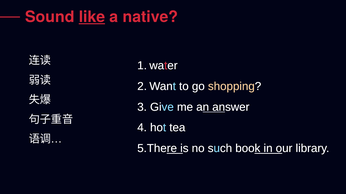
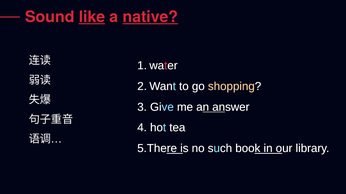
native underline: none -> present
